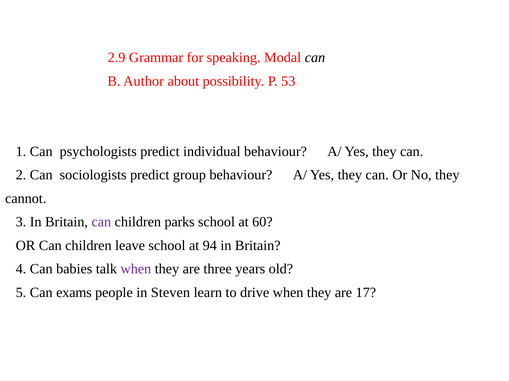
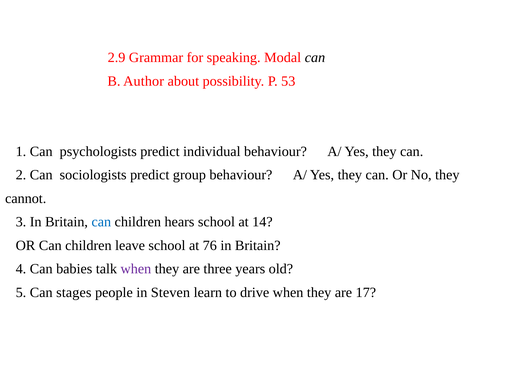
can at (101, 222) colour: purple -> blue
parks: parks -> hears
60: 60 -> 14
94: 94 -> 76
exams: exams -> stages
